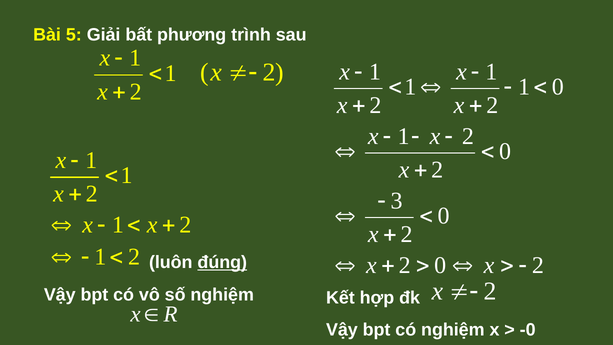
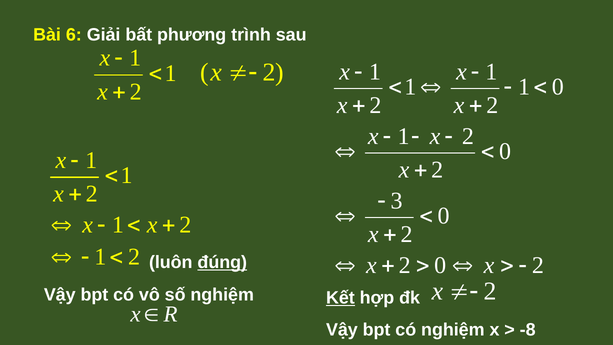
5: 5 -> 6
Kết underline: none -> present
-0: -0 -> -8
